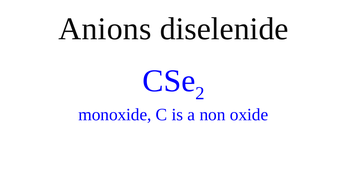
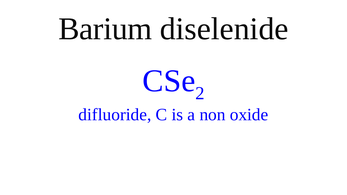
Anions: Anions -> Barium
monoxide: monoxide -> difluoride
